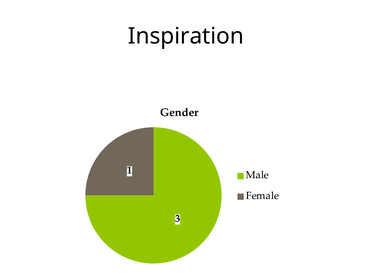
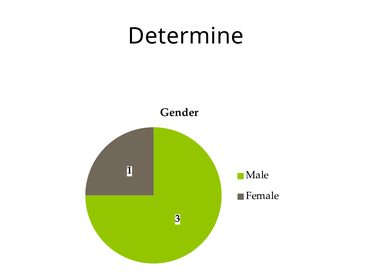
Inspiration: Inspiration -> Determine
